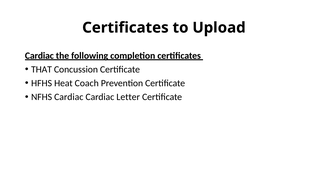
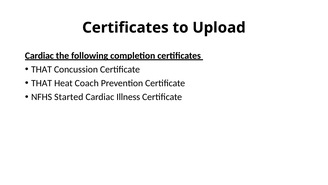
HFHS at (42, 83): HFHS -> THAT
NFHS Cardiac: Cardiac -> Started
Letter: Letter -> Illness
